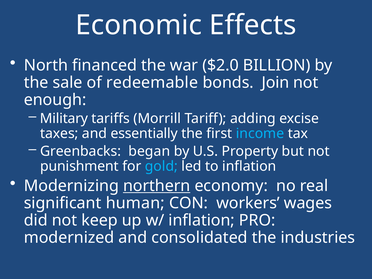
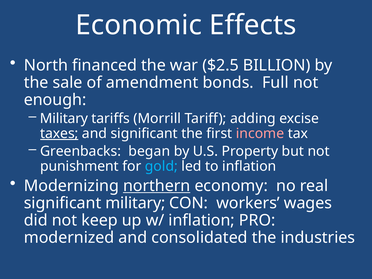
$2.0: $2.0 -> $2.5
redeemable: redeemable -> amendment
Join: Join -> Full
taxes underline: none -> present
and essentially: essentially -> significant
income colour: light blue -> pink
significant human: human -> military
